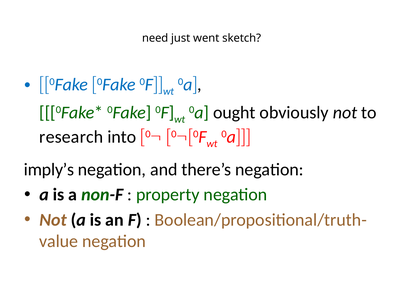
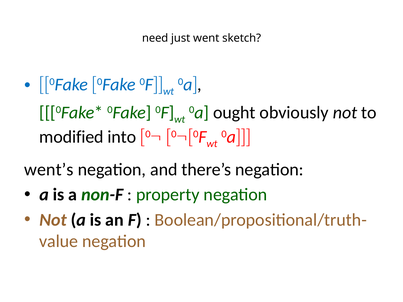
research: research -> modified
imply’s: imply’s -> went’s
